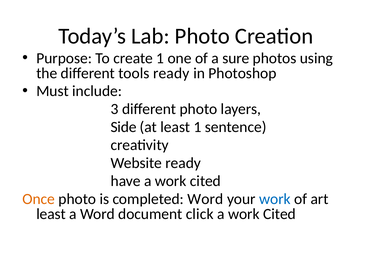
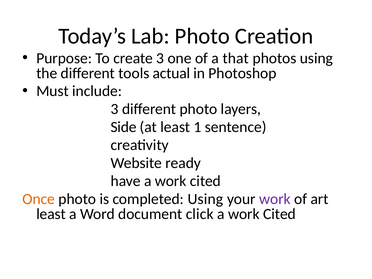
create 1: 1 -> 3
sure: sure -> that
tools ready: ready -> actual
completed Word: Word -> Using
work at (275, 199) colour: blue -> purple
